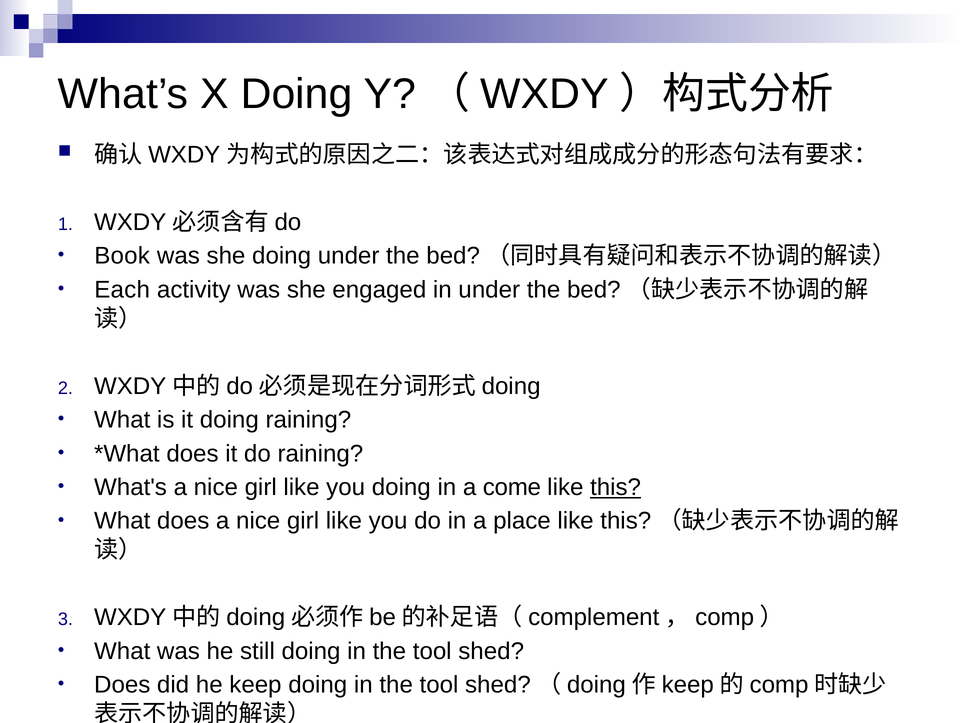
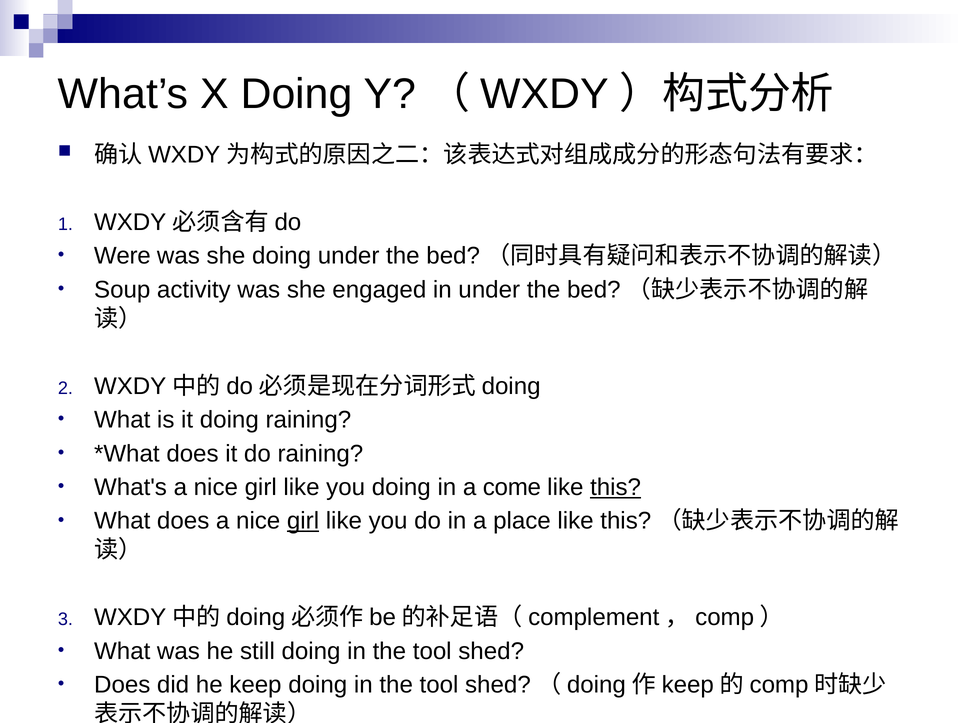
Book: Book -> Were
Each: Each -> Soup
girl at (303, 522) underline: none -> present
